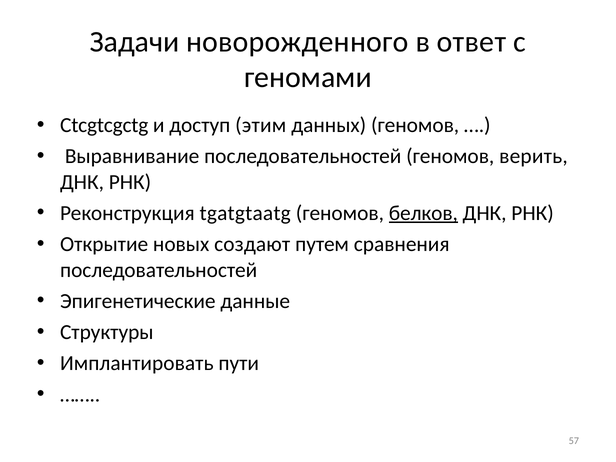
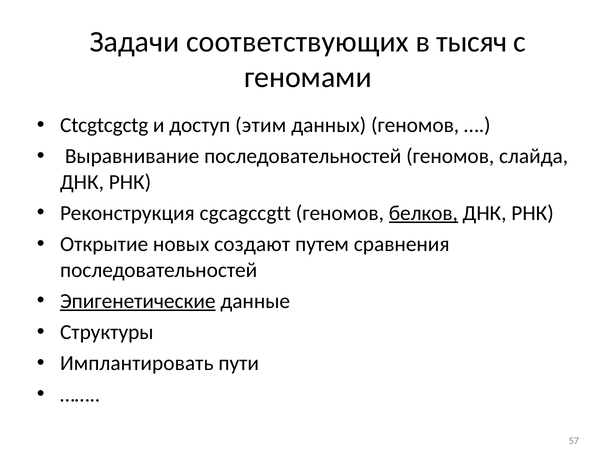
новорожденного: новорожденного -> соответствующих
ответ: ответ -> тысяч
верить: верить -> слайда
tgatgtaatg: tgatgtaatg -> cgcagccgtt
Эпигенетические underline: none -> present
